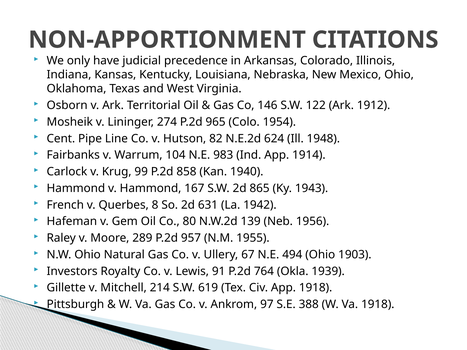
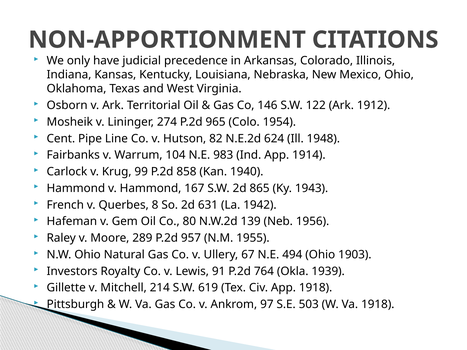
388: 388 -> 503
